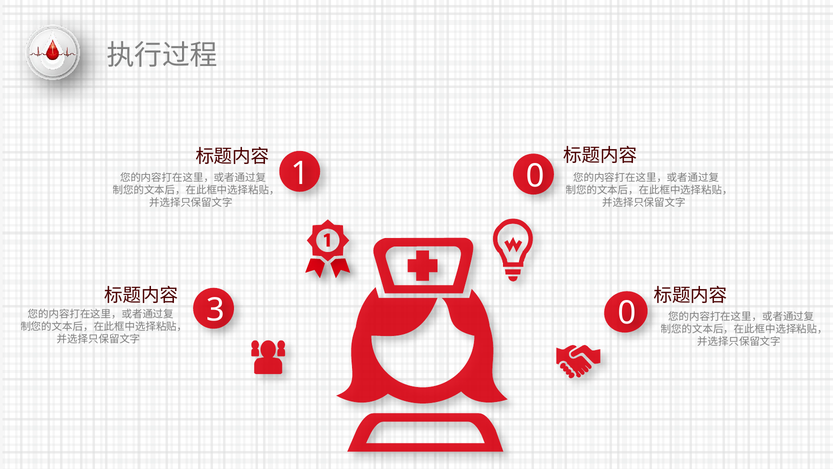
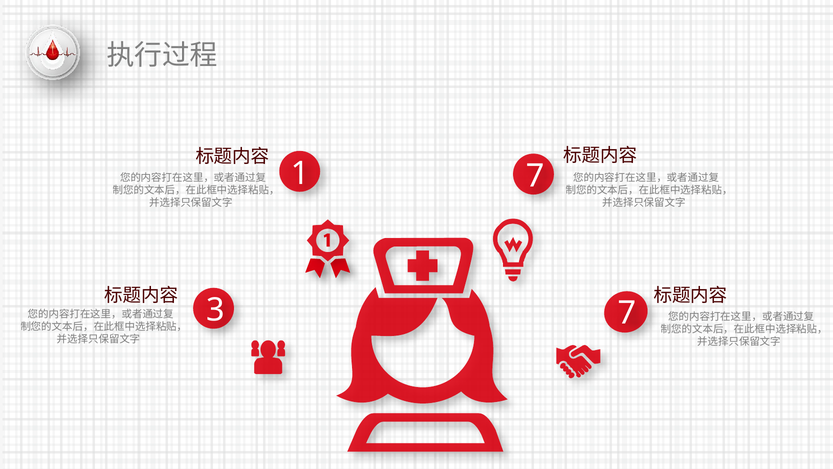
1 0: 0 -> 7
3 0: 0 -> 7
